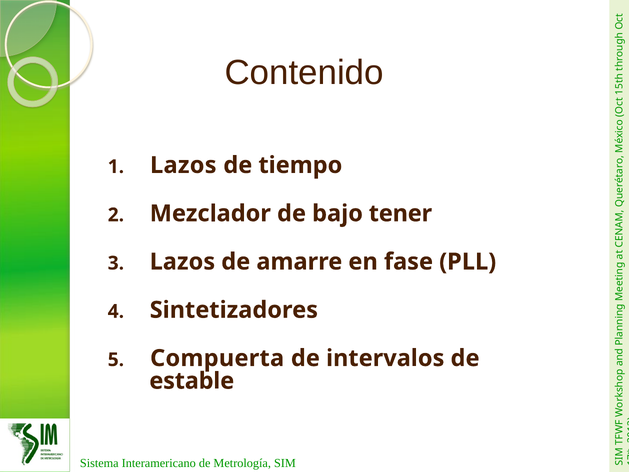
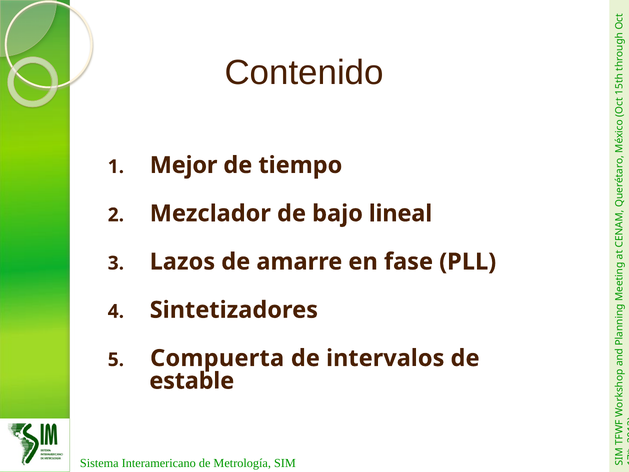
Lazos at (183, 165): Lazos -> Mejor
tener: tener -> lineal
